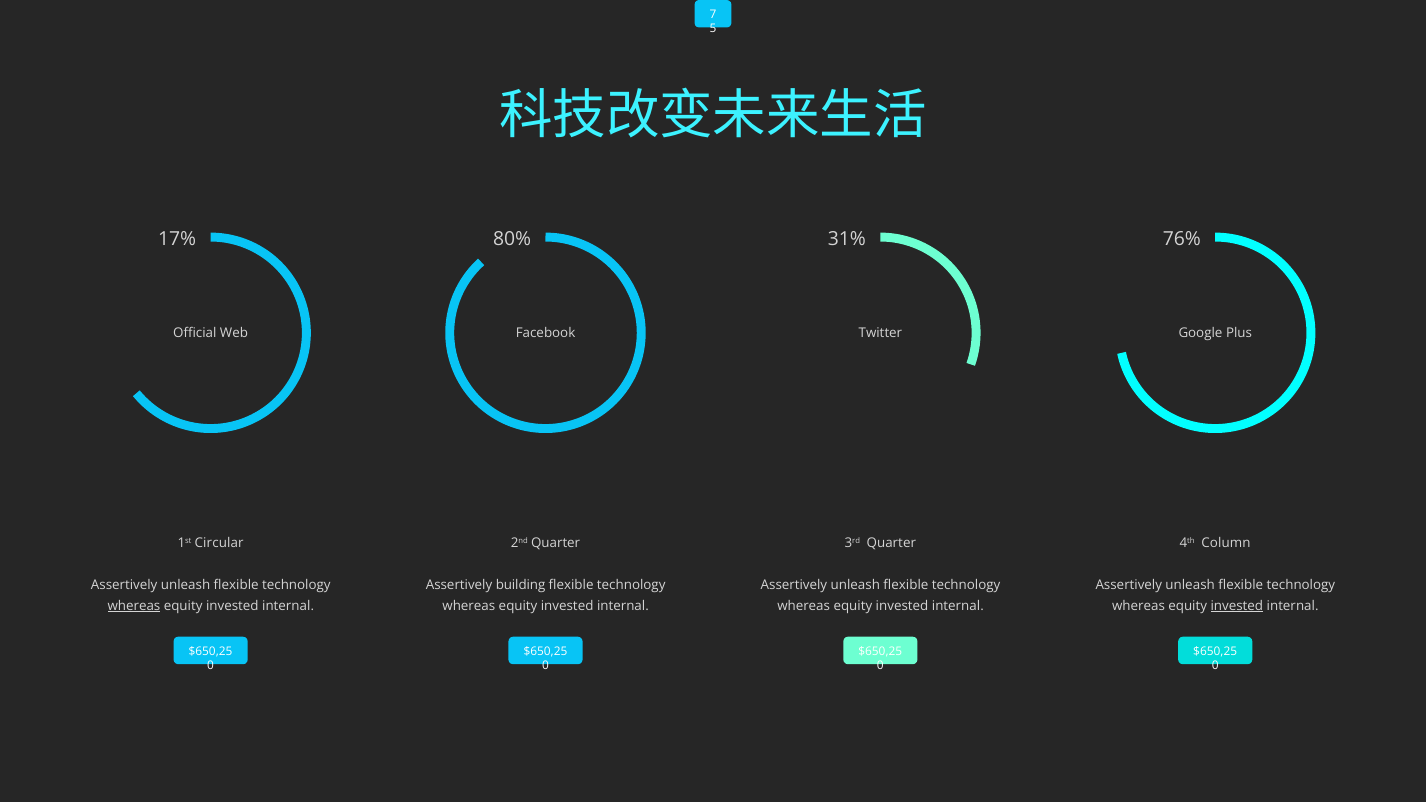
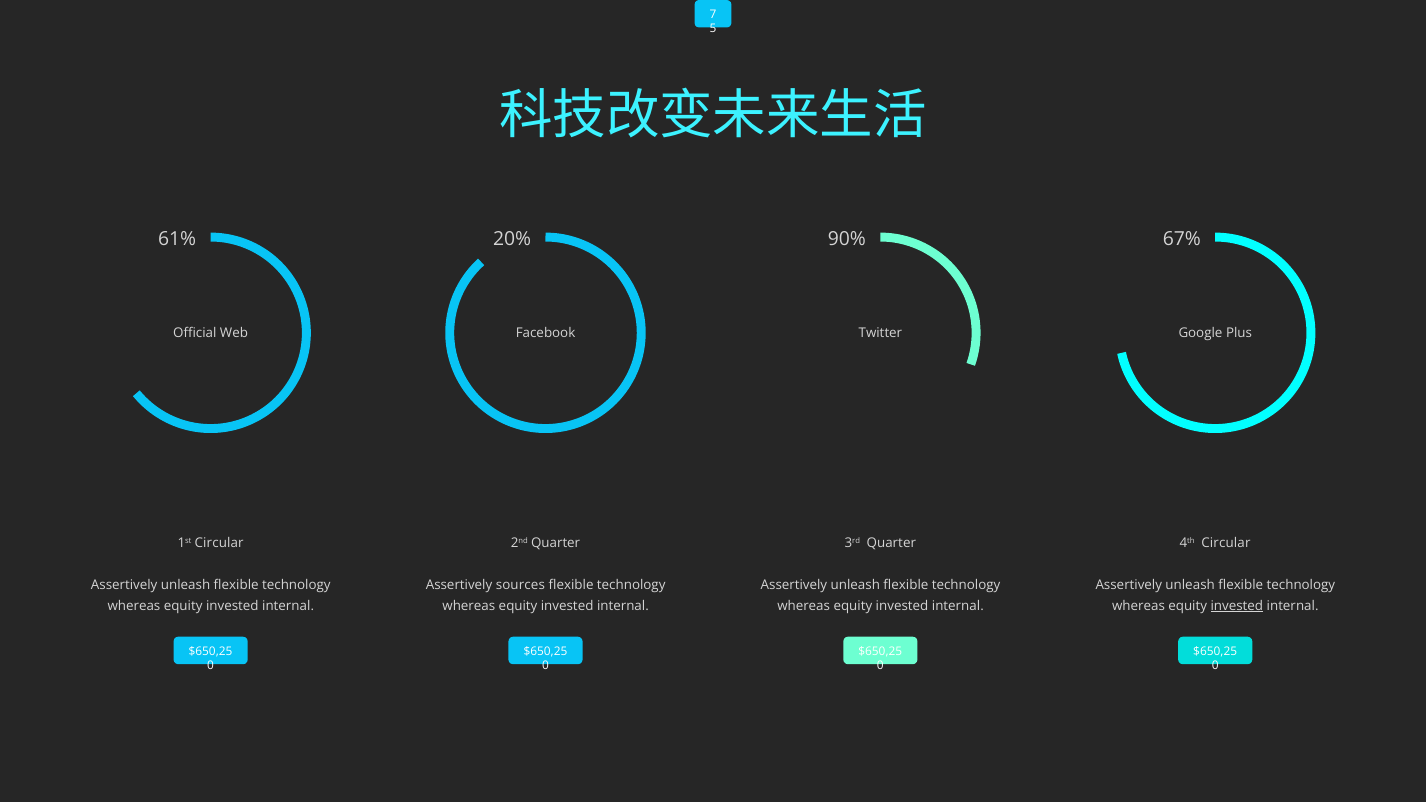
17%: 17% -> 61%
80%: 80% -> 20%
31%: 31% -> 90%
76%: 76% -> 67%
4th Column: Column -> Circular
building: building -> sources
whereas at (134, 606) underline: present -> none
